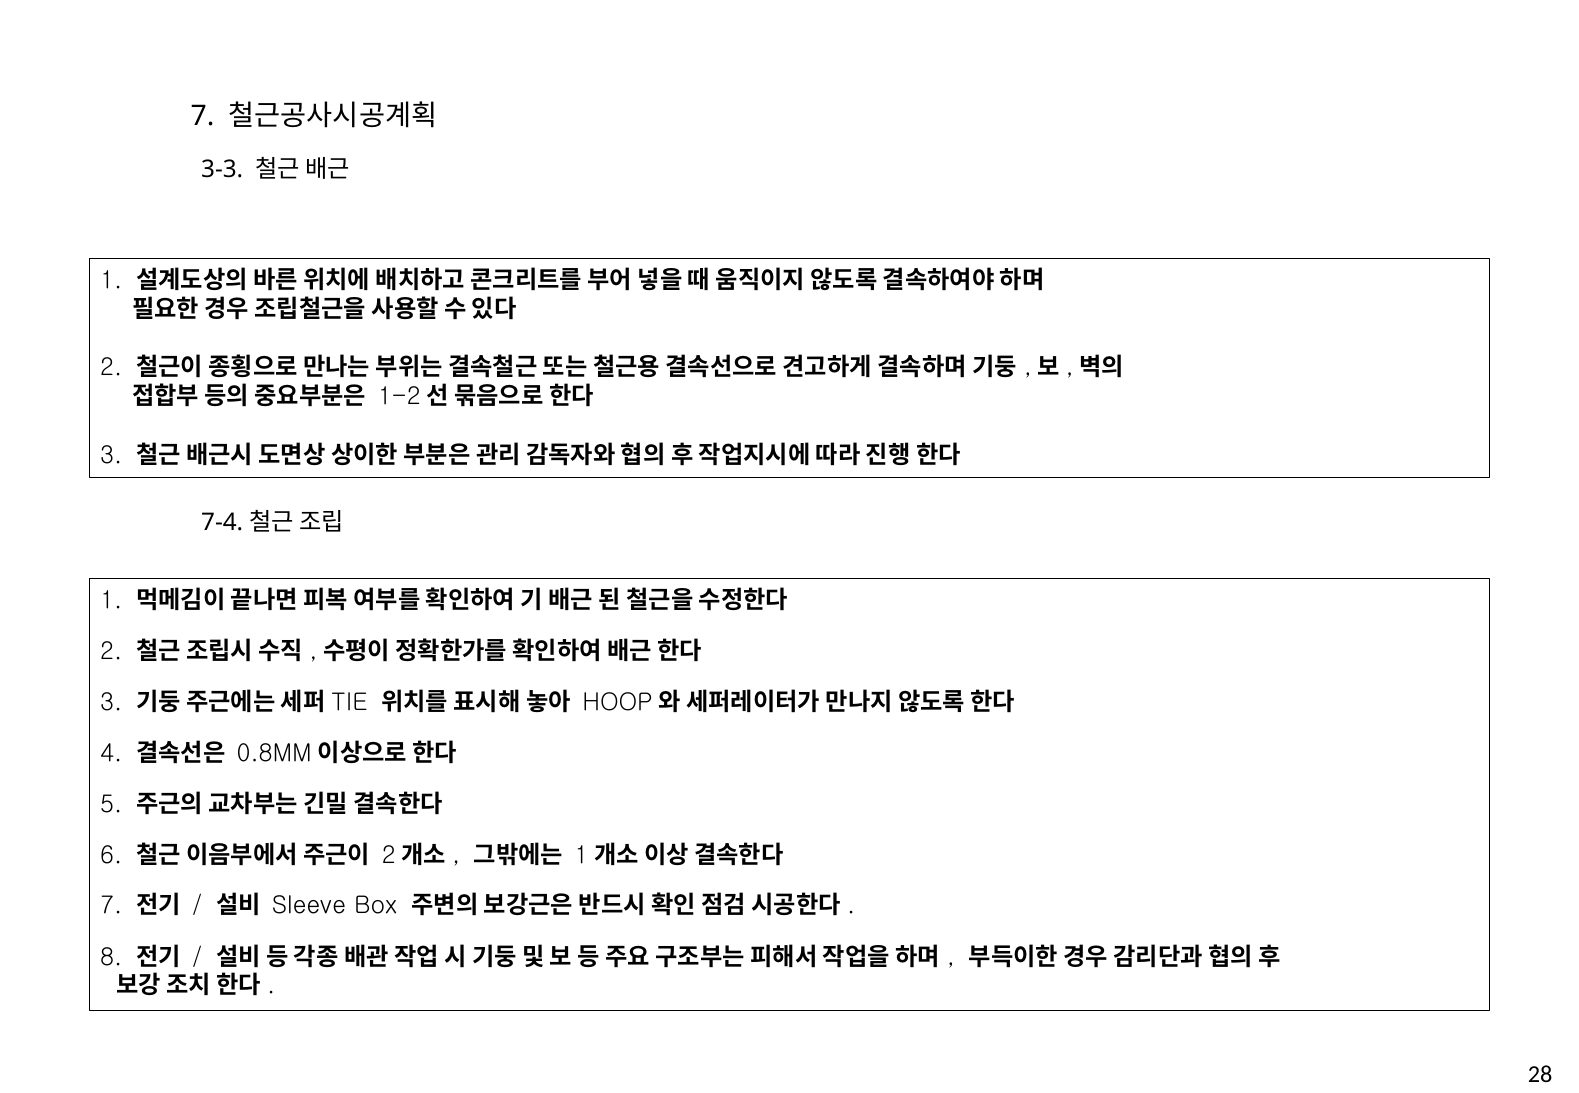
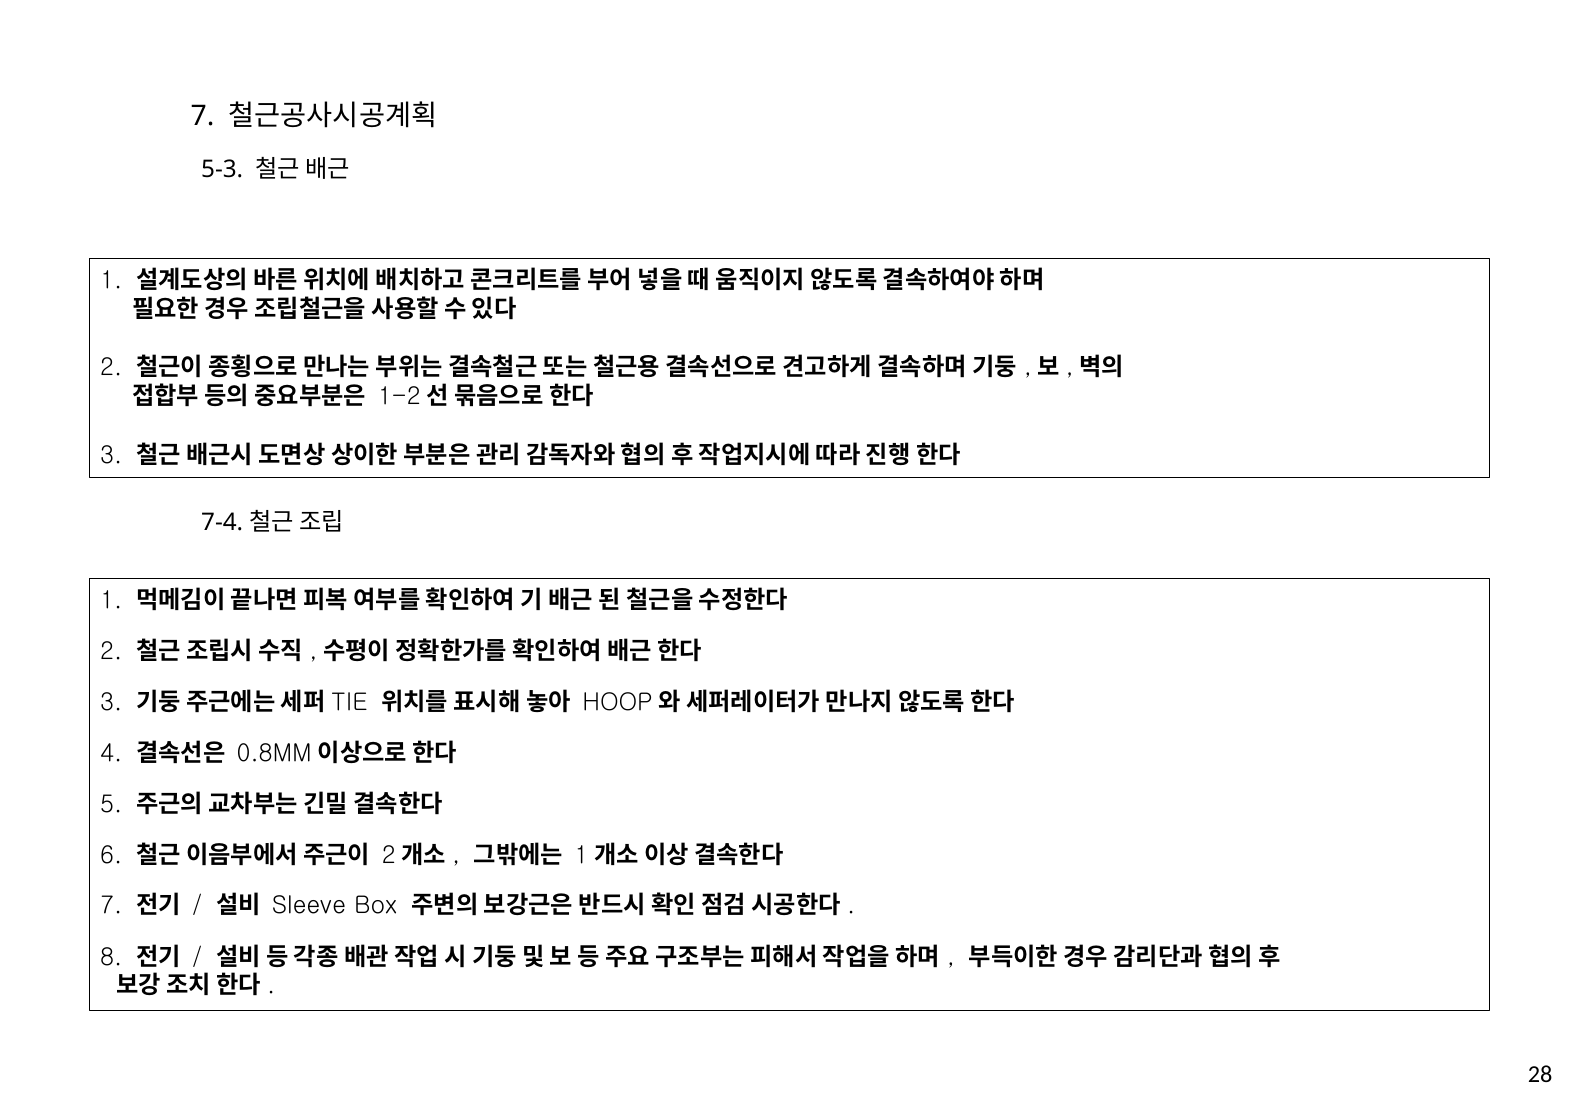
3-3: 3-3 -> 5-3
